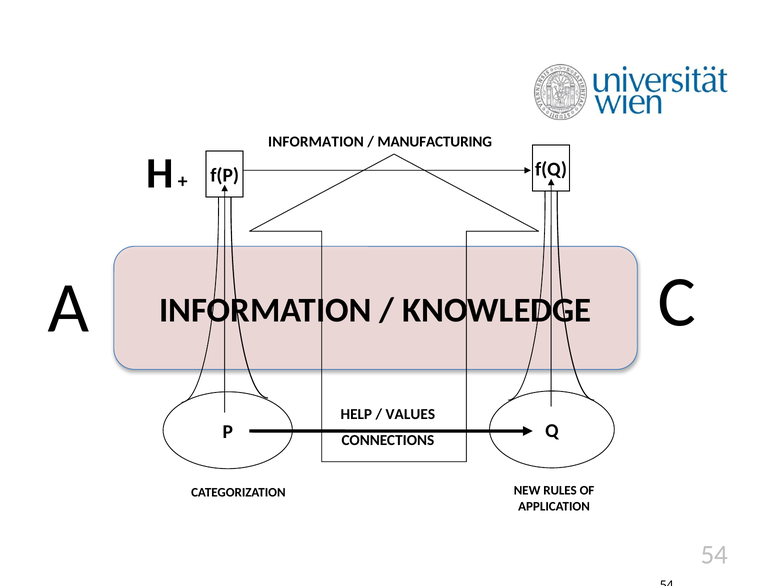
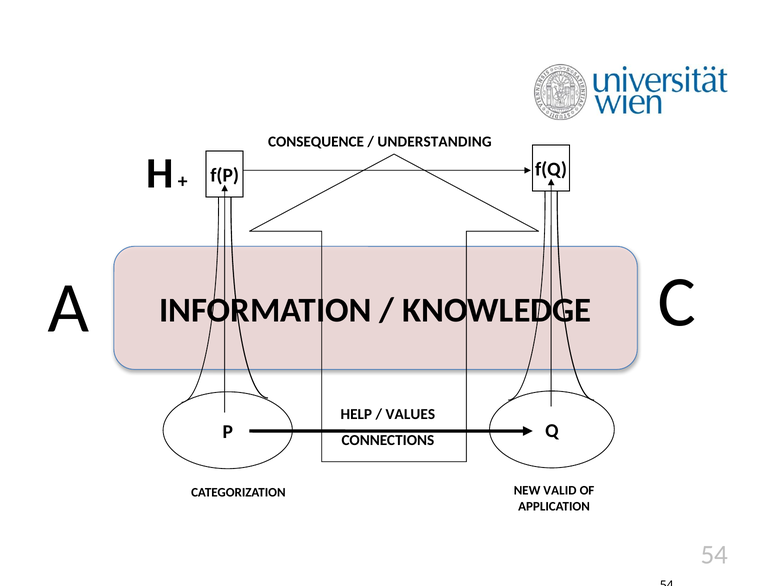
INFORMATION at (316, 142): INFORMATION -> CONSEQUENCE
MANUFACTURING: MANUFACTURING -> UNDERSTANDING
RULES: RULES -> VALID
